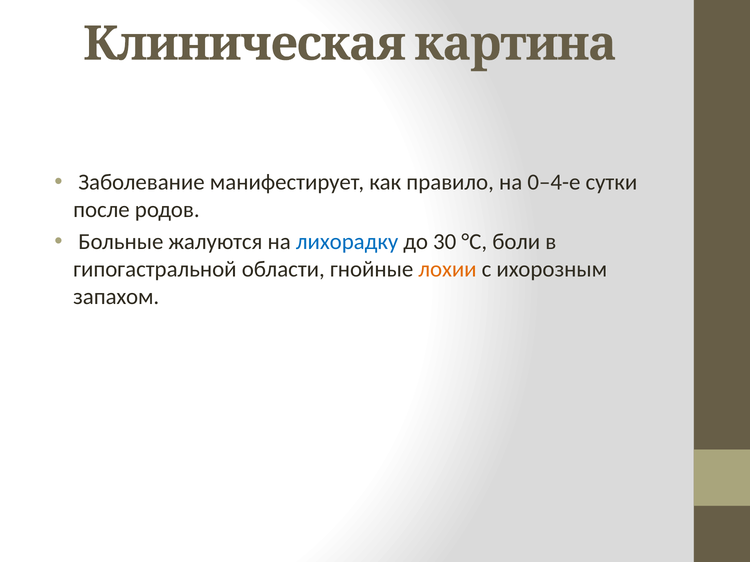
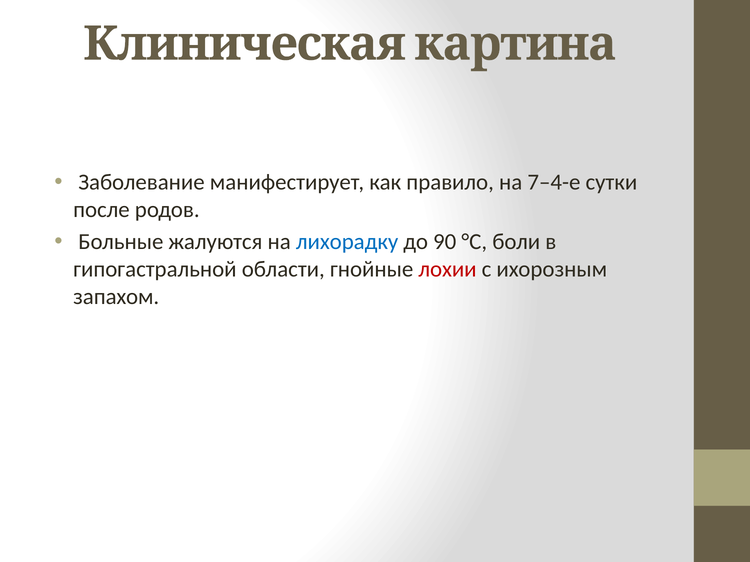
0–4-е: 0–4-е -> 7–4-е
30: 30 -> 90
лохии colour: orange -> red
